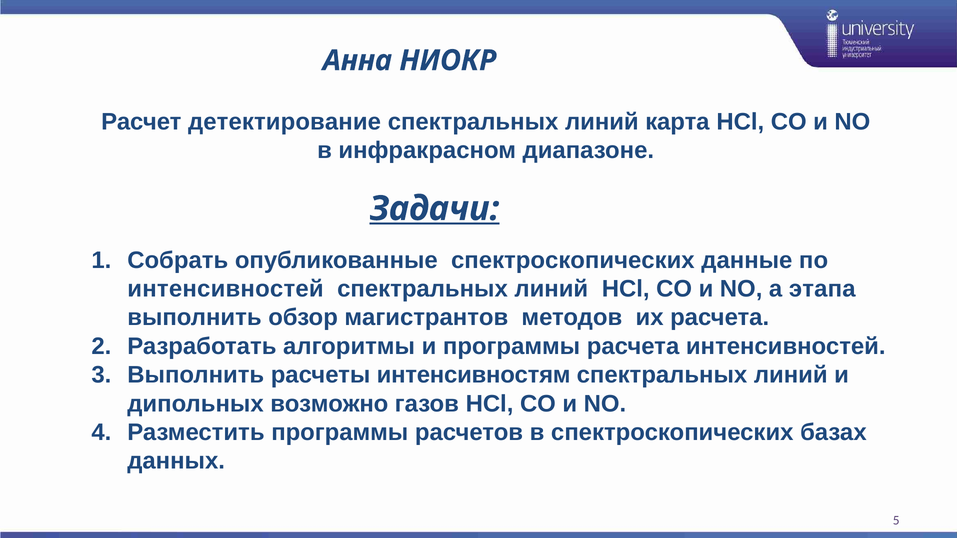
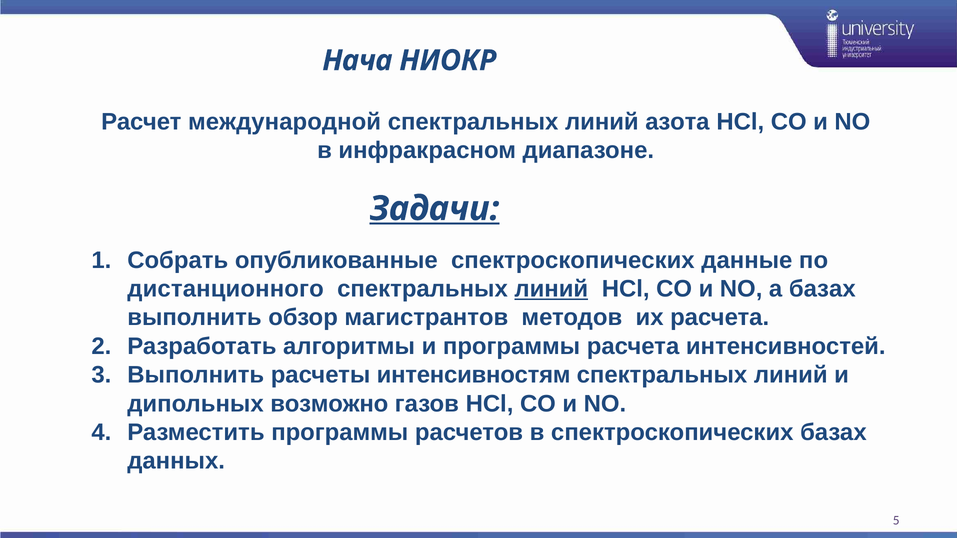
Анна: Анна -> Нача
детектирование: детектирование -> международной
карта: карта -> азота
интенсивностей at (226, 289): интенсивностей -> дистанционного
линий at (551, 289) underline: none -> present
а этапа: этапа -> базах
